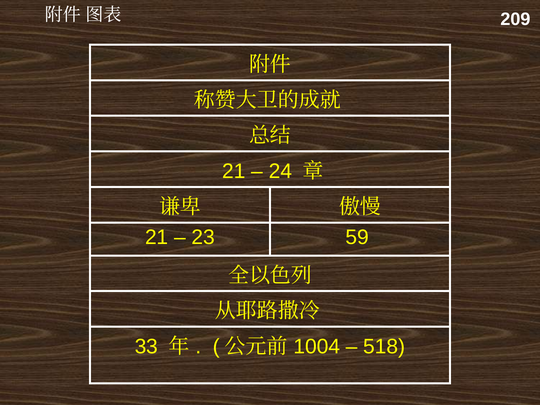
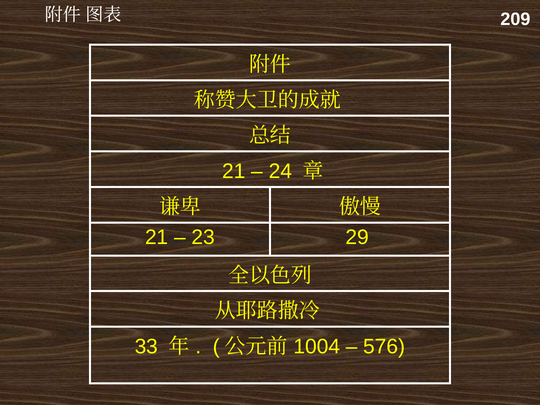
59: 59 -> 29
518: 518 -> 576
